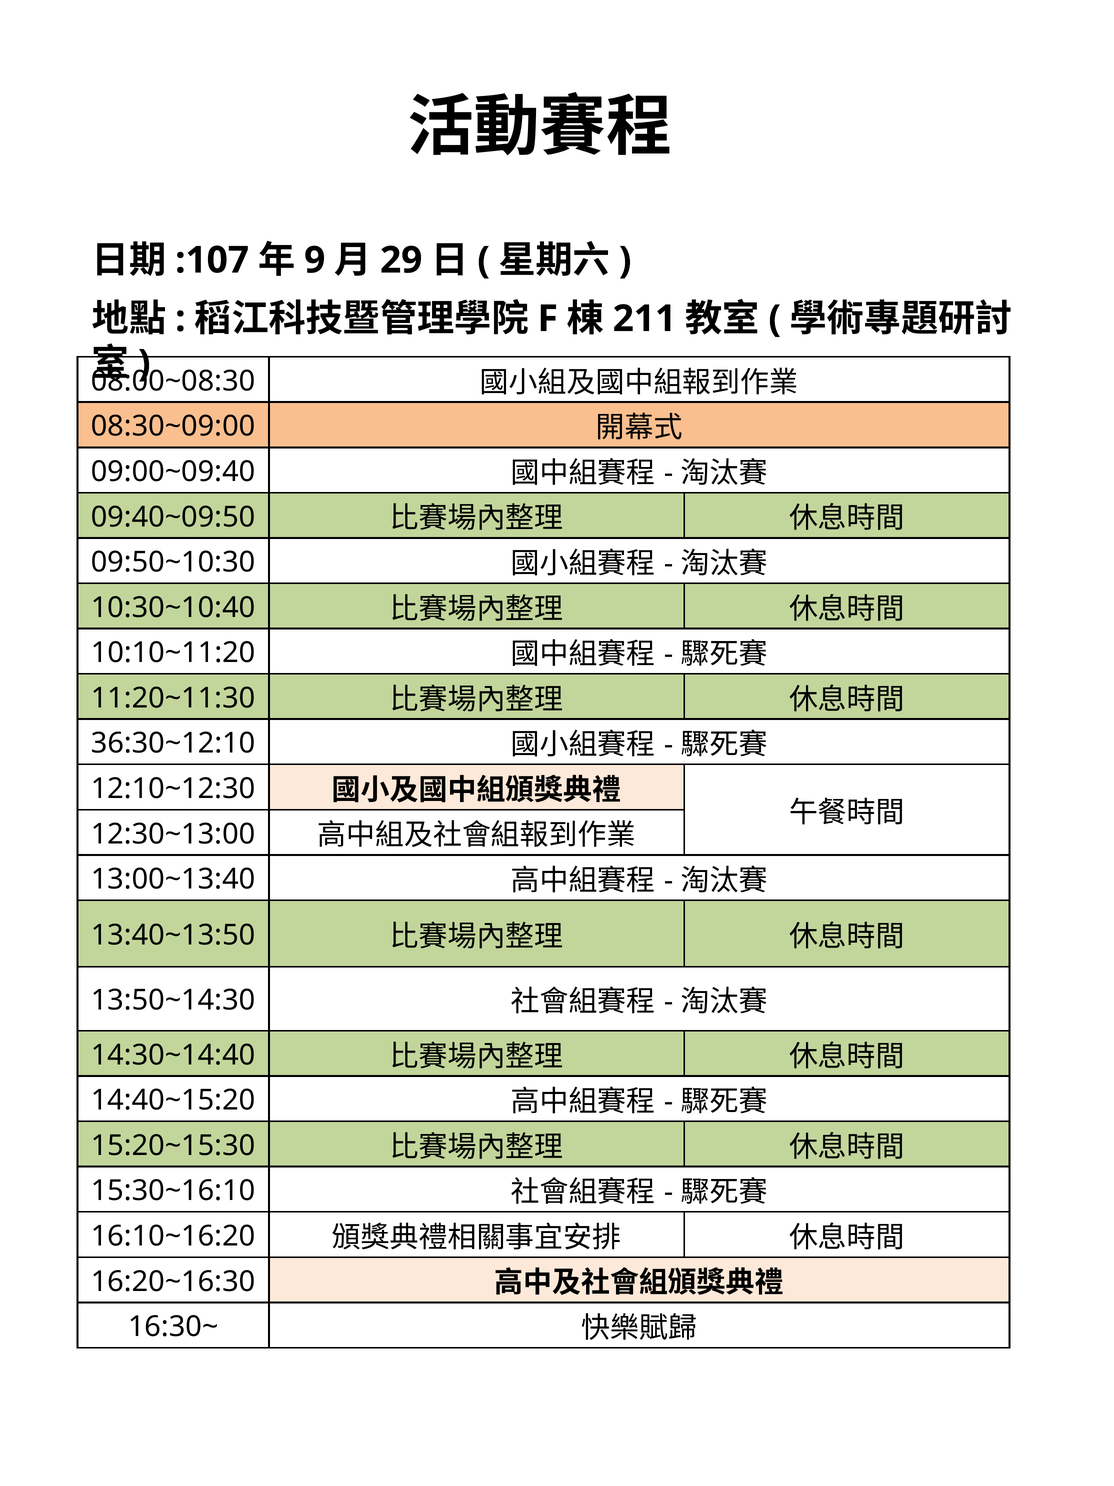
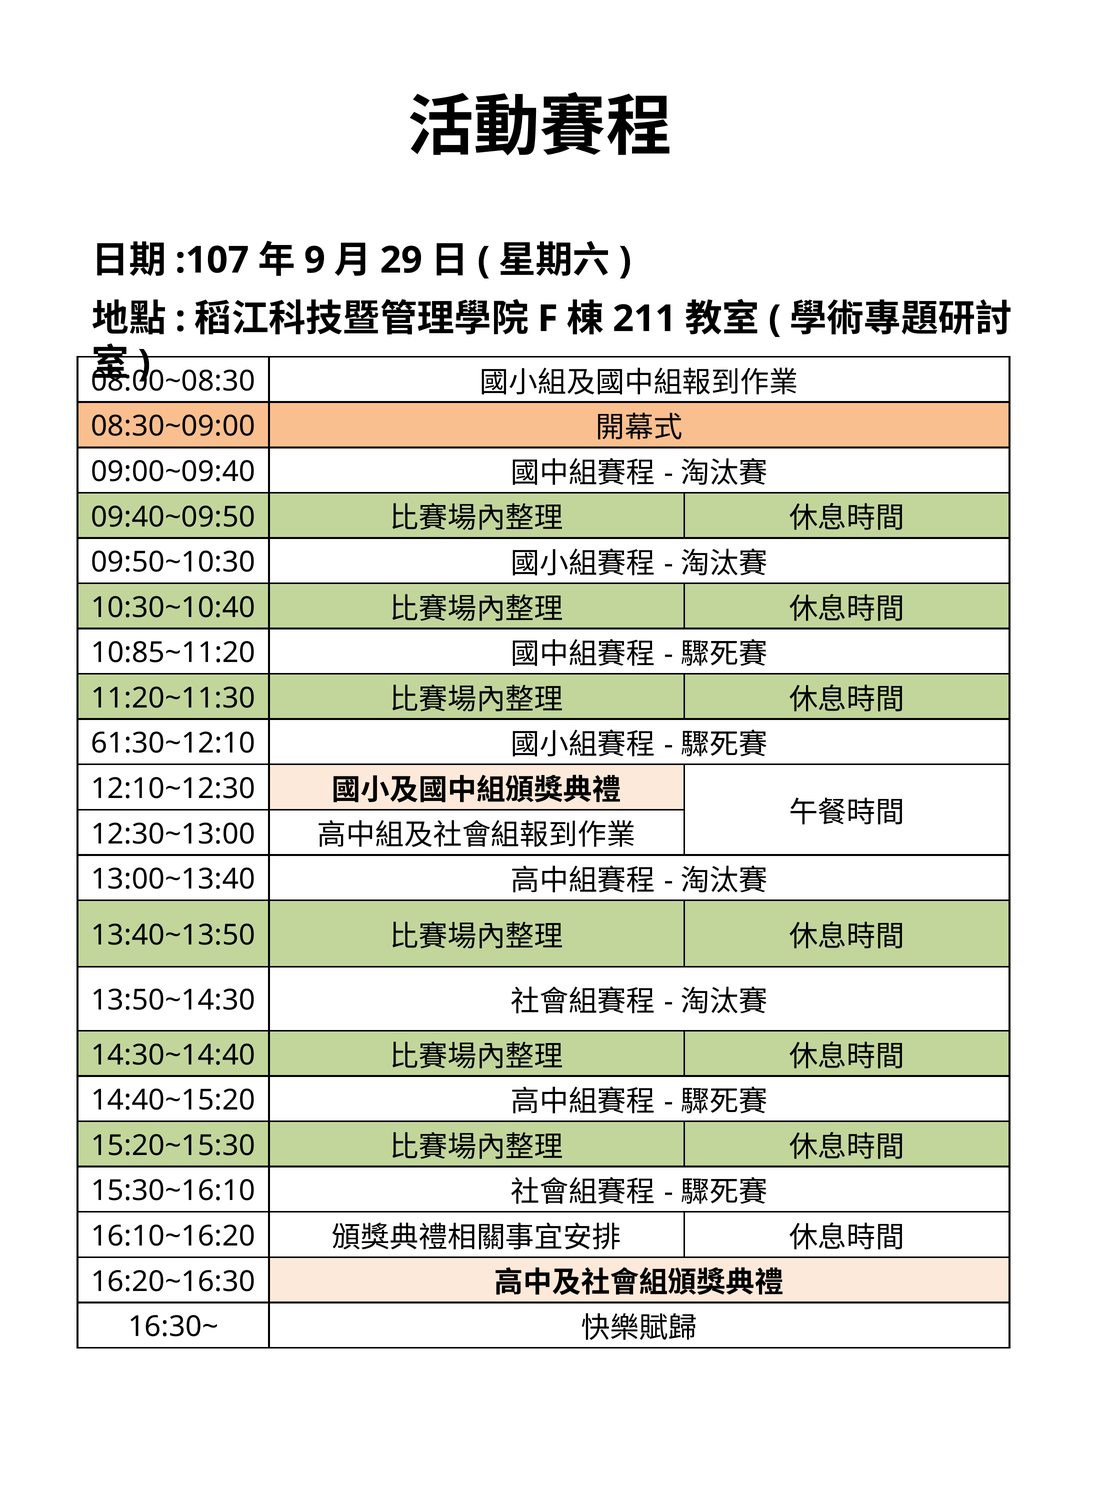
10:10~11:20: 10:10~11:20 -> 10:85~11:20
36:30~12:10: 36:30~12:10 -> 61:30~12:10
